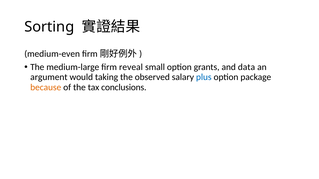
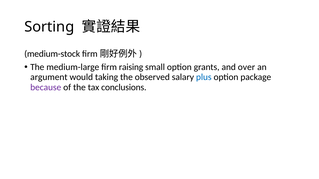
medium-even: medium-even -> medium-stock
reveal: reveal -> raising
data: data -> over
because colour: orange -> purple
